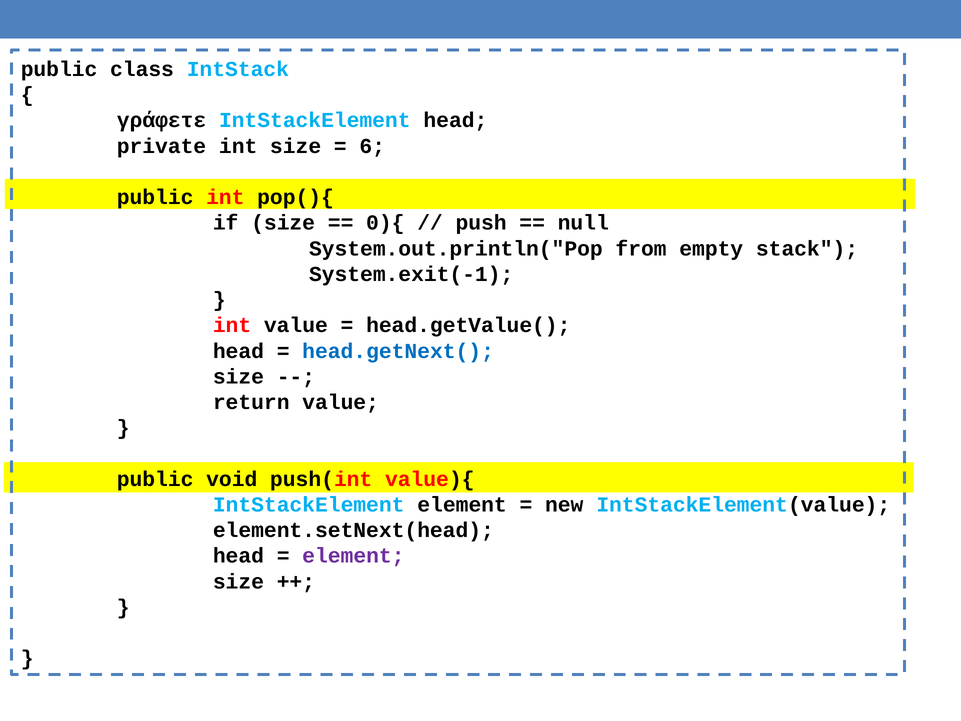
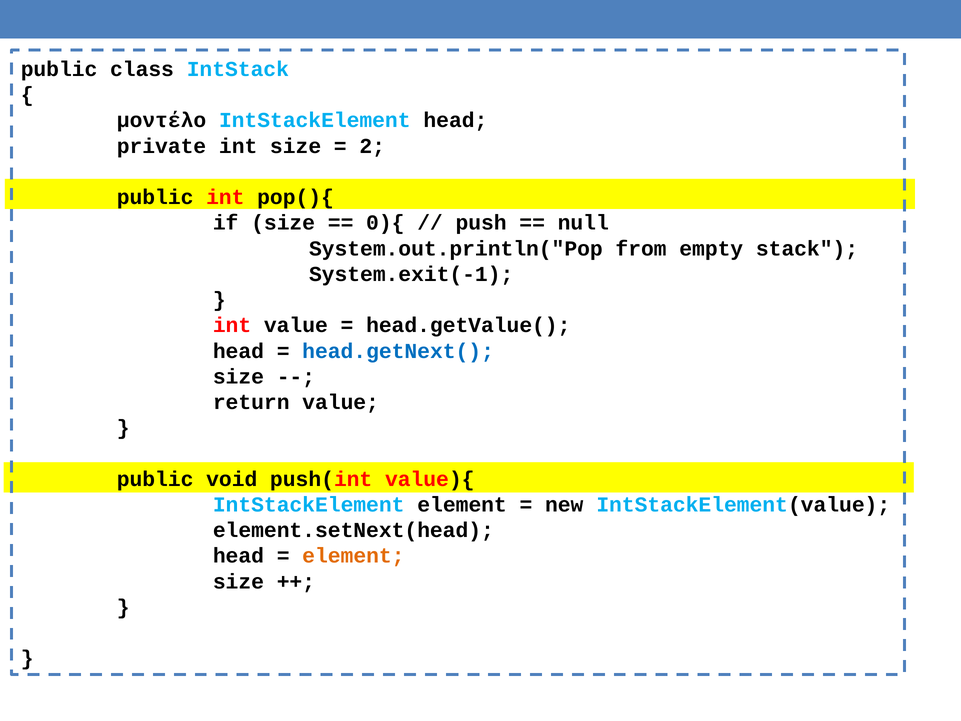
γράφετε: γράφετε -> μοντέλο
6: 6 -> 2
element at (353, 556) colour: purple -> orange
